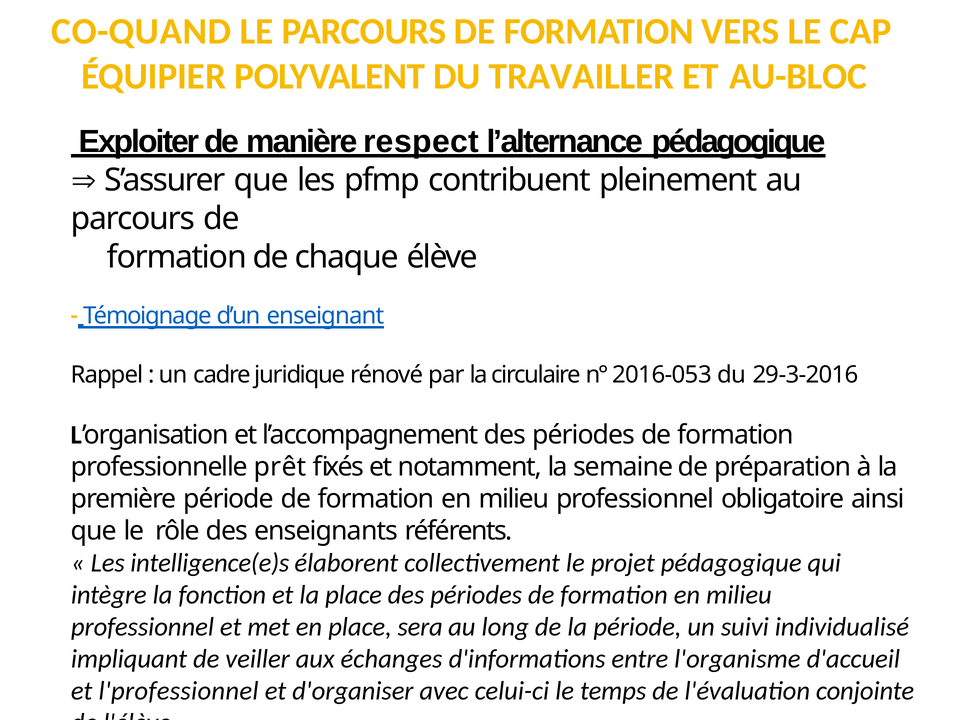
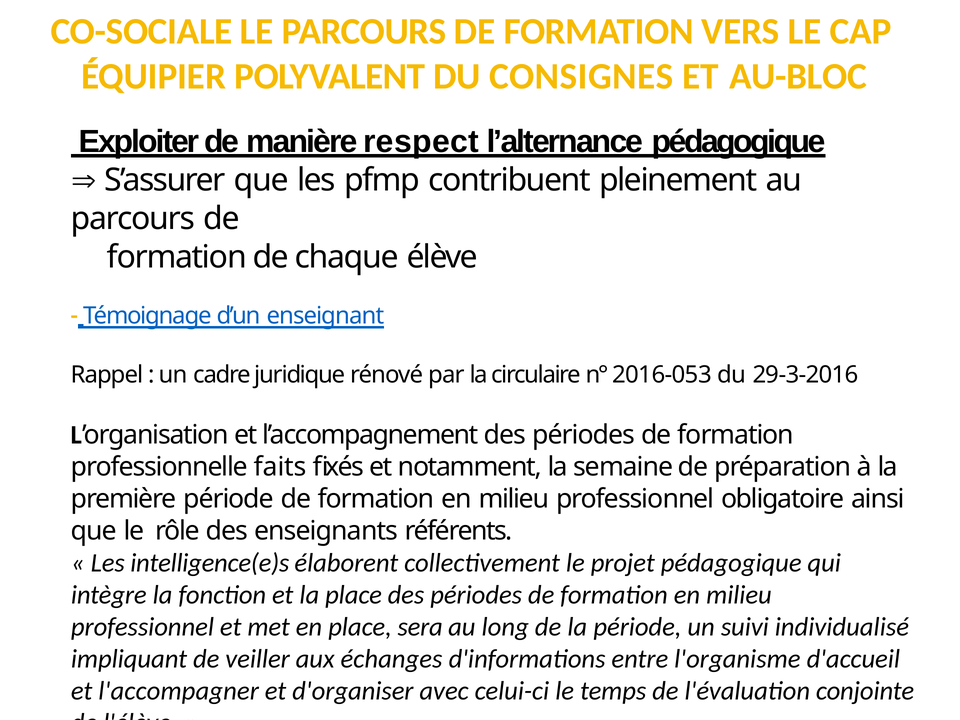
CO-QUAND: CO-QUAND -> CO-SOCIALE
TRAVAILLER: TRAVAILLER -> CONSIGNES
prêt: prêt -> faits
l'professionnel: l'professionnel -> l'accompagner
